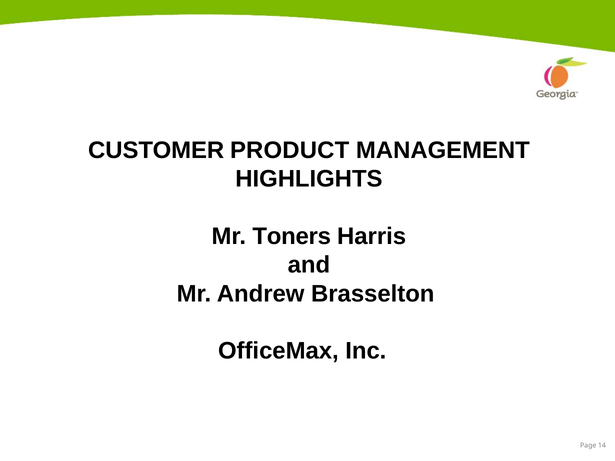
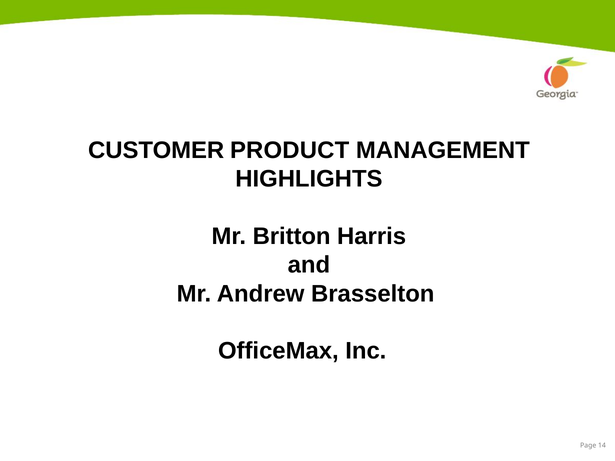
Toners: Toners -> Britton
